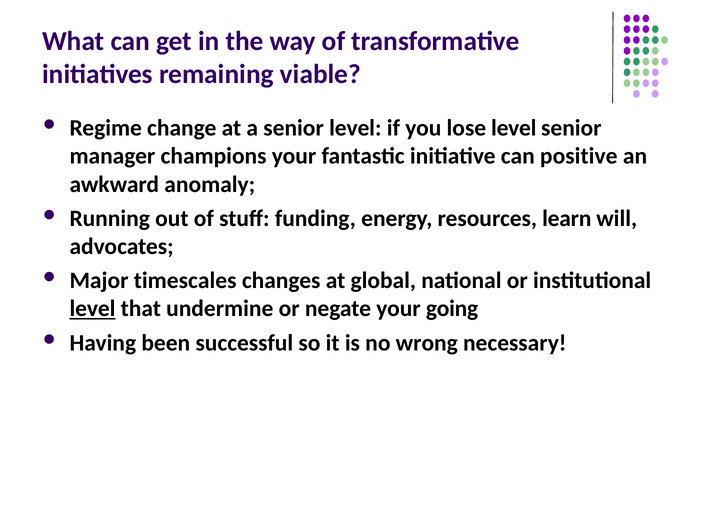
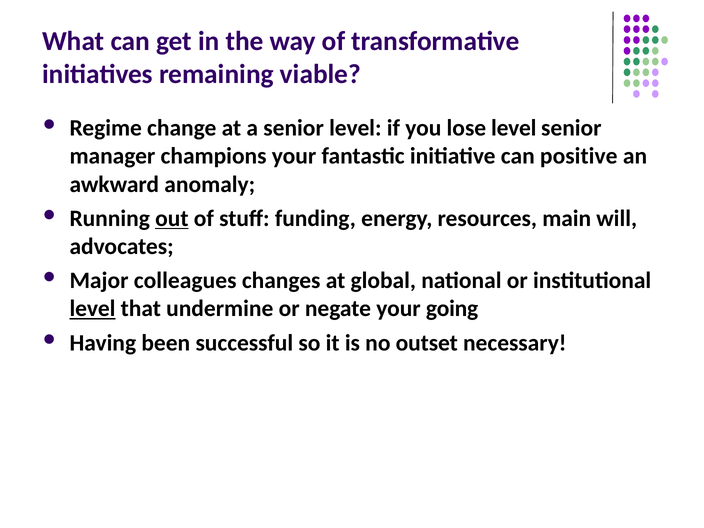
out underline: none -> present
learn: learn -> main
timescales: timescales -> colleagues
wrong: wrong -> outset
